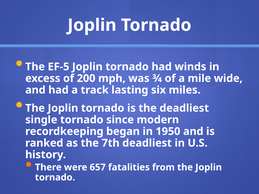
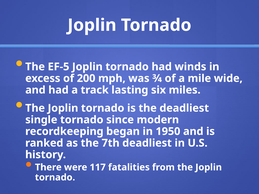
657: 657 -> 117
